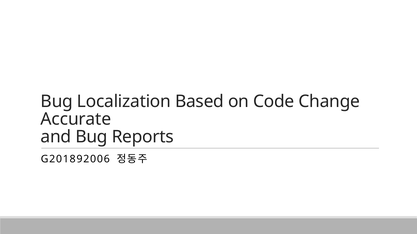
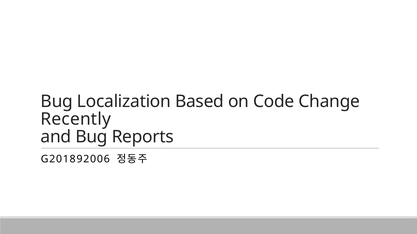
Accurate: Accurate -> Recently
